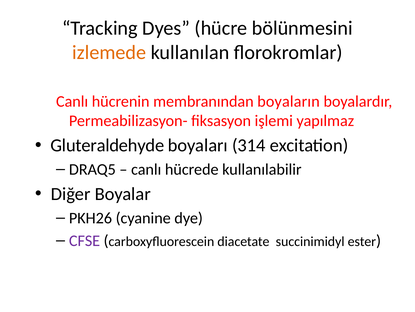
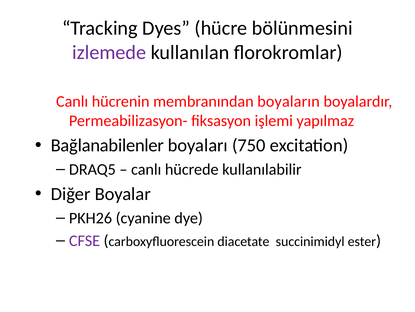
izlemede colour: orange -> purple
Gluteraldehyde: Gluteraldehyde -> Bağlanabilenler
314: 314 -> 750
